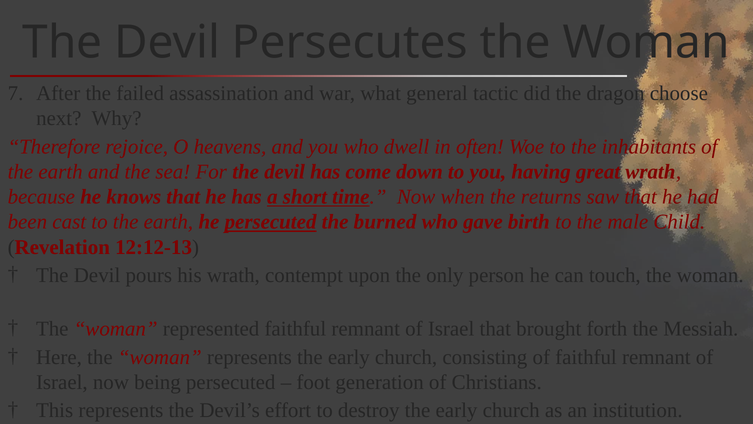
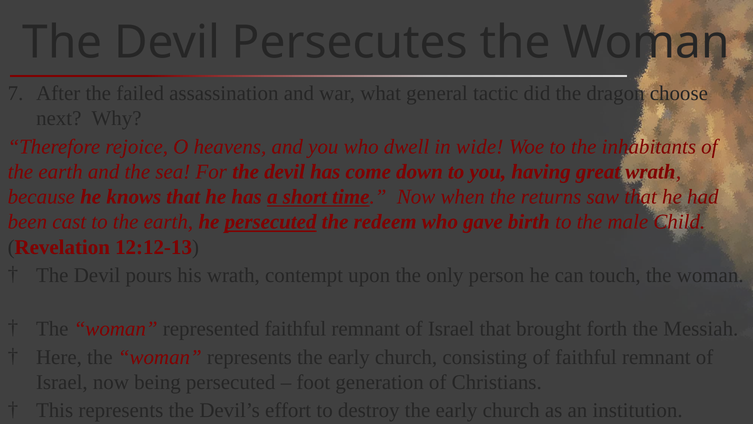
often: often -> wide
burned: burned -> redeem
